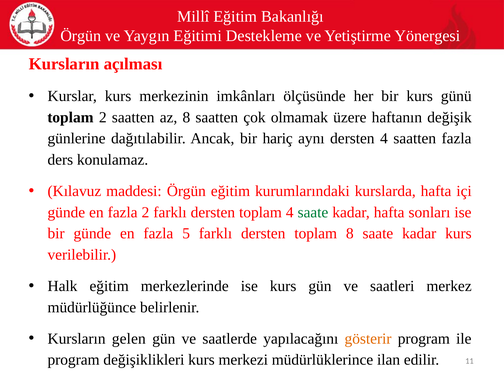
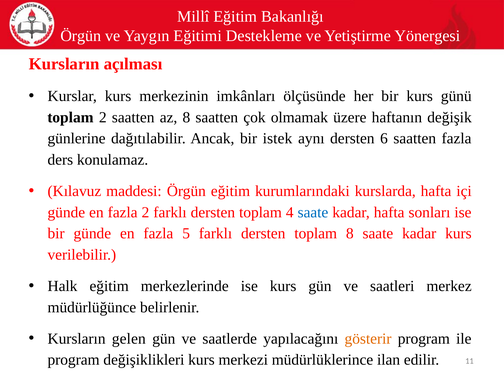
hariç: hariç -> istek
dersten 4: 4 -> 6
saate at (313, 212) colour: green -> blue
